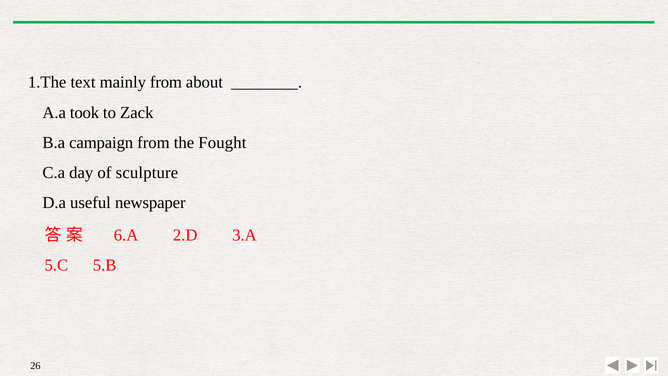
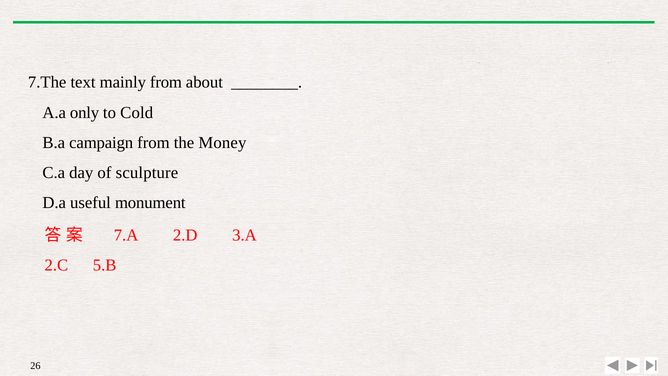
1.The: 1.The -> 7.The
took: took -> only
Zack: Zack -> Cold
Fought: Fought -> Money
newspaper: newspaper -> monument
6.A: 6.A -> 7.A
5.C: 5.C -> 2.C
